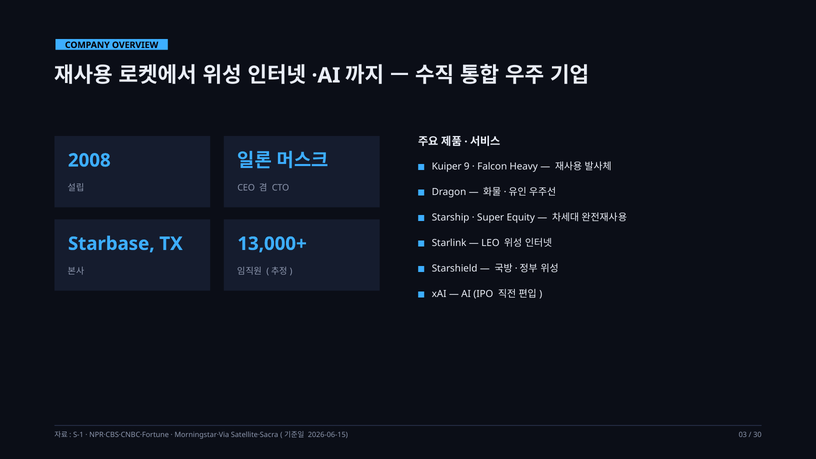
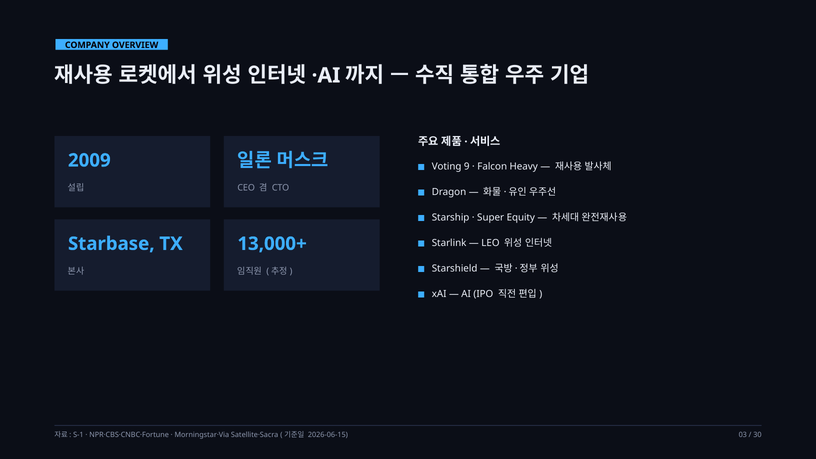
2008: 2008 -> 2009
Kuiper: Kuiper -> Voting
